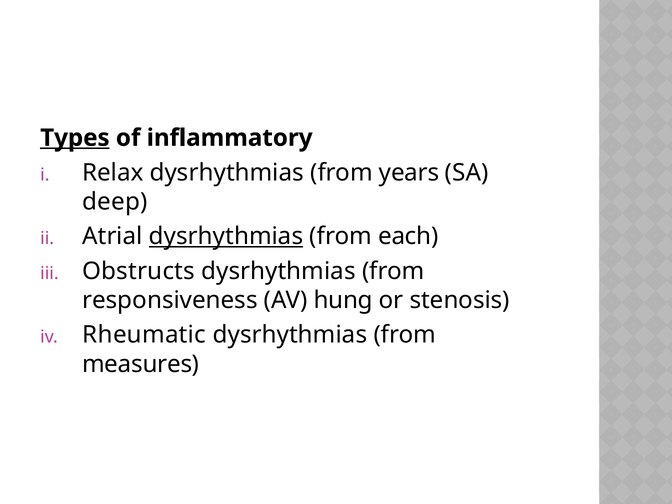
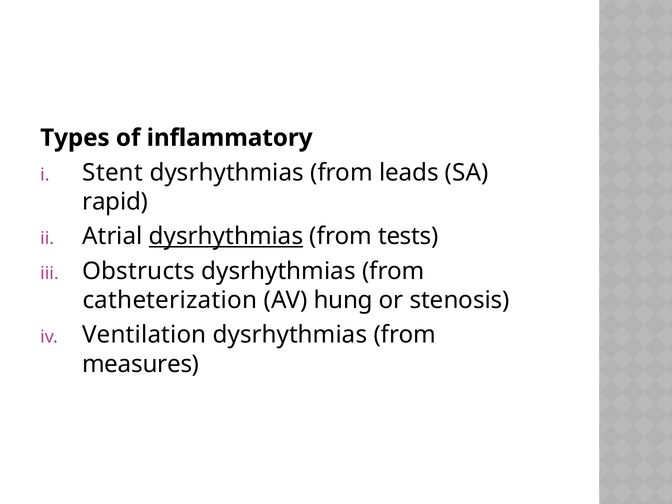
Types underline: present -> none
Relax: Relax -> Stent
years: years -> leads
deep: deep -> rapid
each: each -> tests
responsiveness: responsiveness -> catheterization
Rheumatic: Rheumatic -> Ventilation
